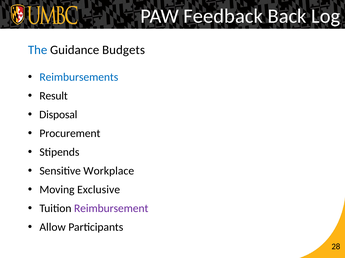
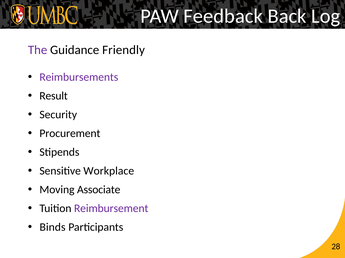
The colour: blue -> purple
Budgets: Budgets -> Friendly
Reimbursements colour: blue -> purple
Disposal: Disposal -> Security
Exclusive: Exclusive -> Associate
Allow: Allow -> Binds
